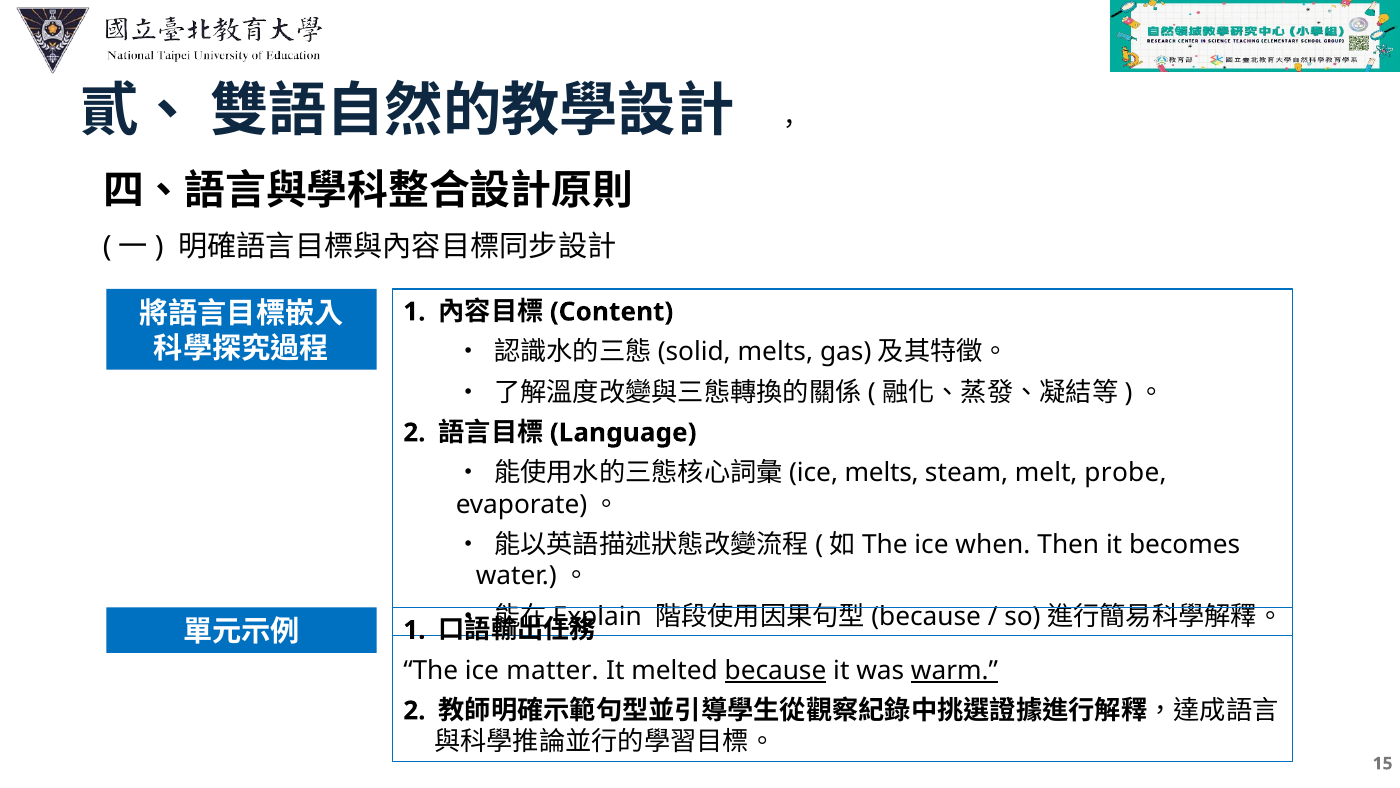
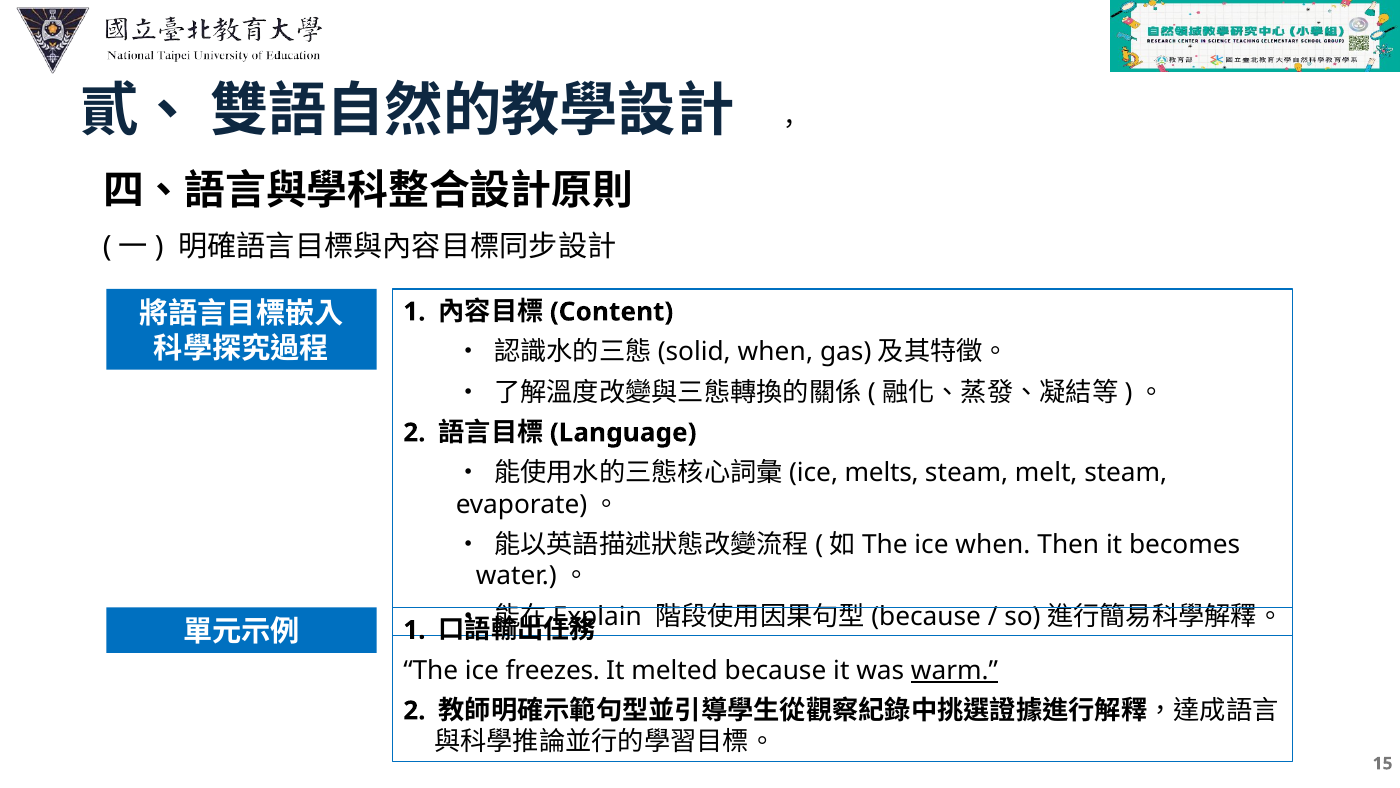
melts at (775, 352): melts -> when
melt probe: probe -> steam
matter: matter -> freezes
because underline: present -> none
